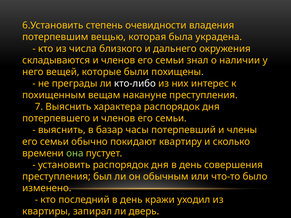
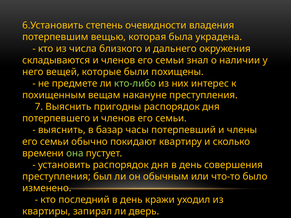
преграды: преграды -> предмете
кто-либо colour: white -> light green
характера: характера -> пригодны
